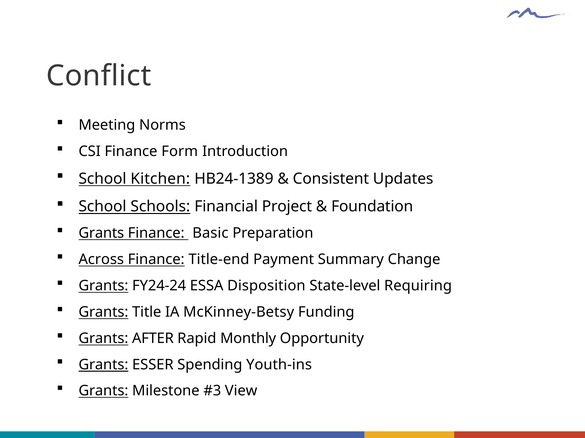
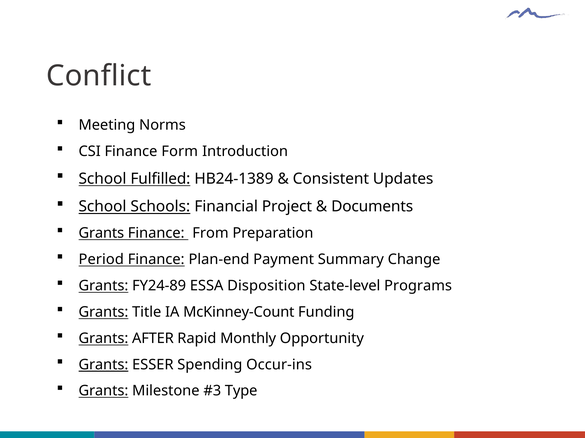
Kitchen: Kitchen -> Fulfilled
Foundation: Foundation -> Documents
Basic: Basic -> From
Across: Across -> Period
Title-end: Title-end -> Plan-end
FY24-24: FY24-24 -> FY24-89
Requiring: Requiring -> Programs
McKinney-Betsy: McKinney-Betsy -> McKinney-Count
Youth-ins: Youth-ins -> Occur-ins
View: View -> Type
